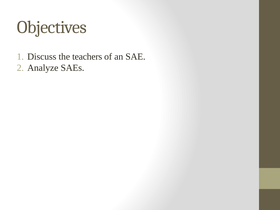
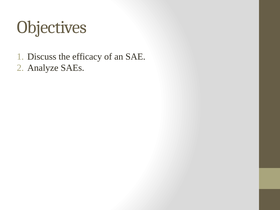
teachers: teachers -> efficacy
